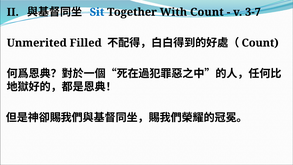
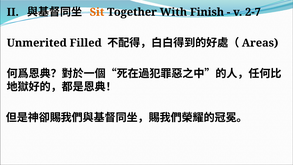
Sit colour: blue -> orange
With Count: Count -> Finish
3-7: 3-7 -> 2-7
Count at (260, 43): Count -> Areas
